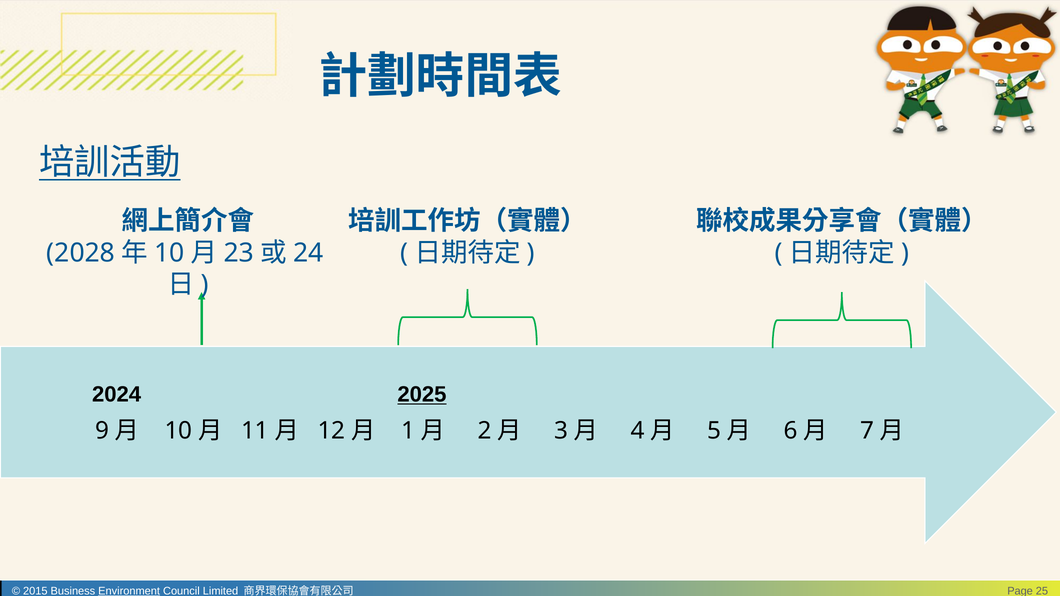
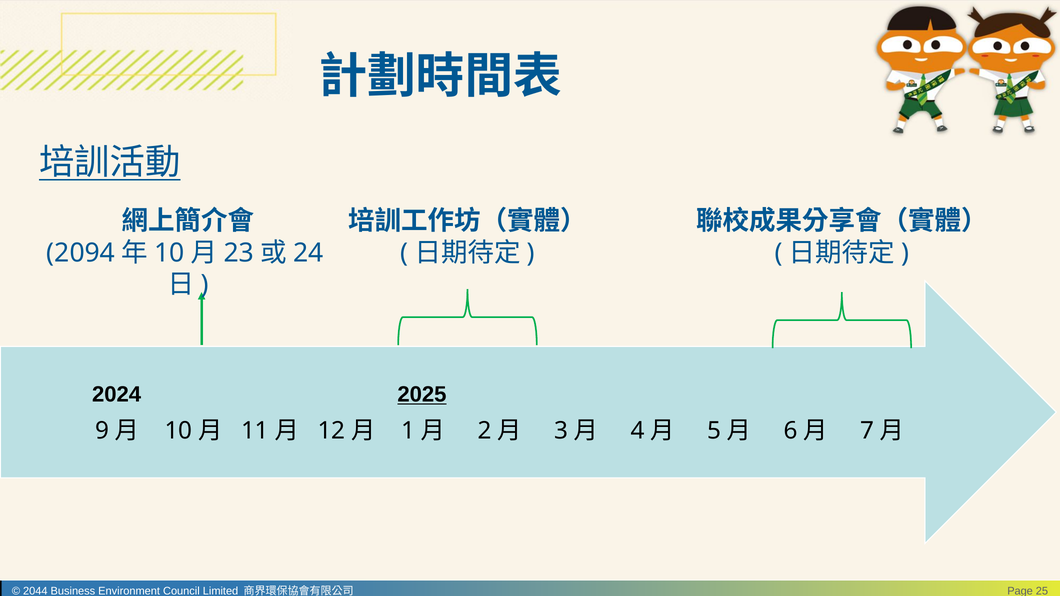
2028: 2028 -> 2094
2015: 2015 -> 2044
Environment underline: present -> none
